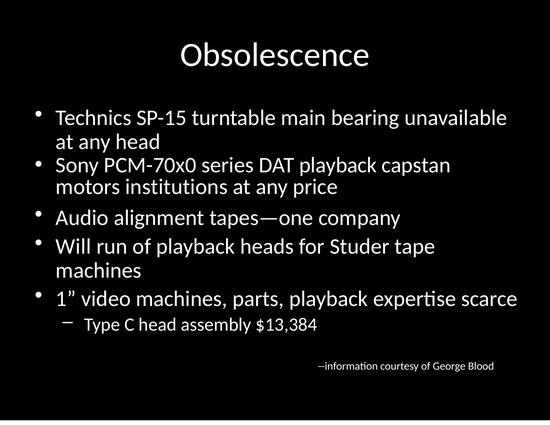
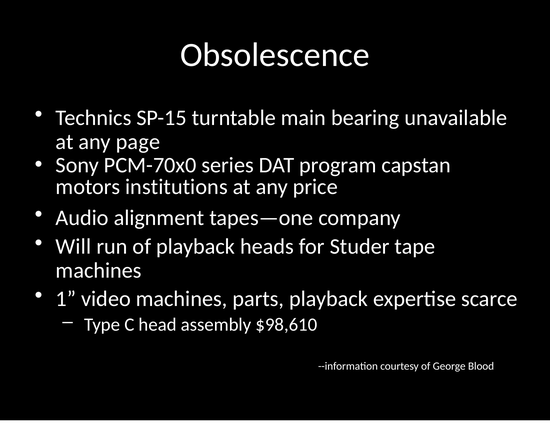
any head: head -> page
DAT playback: playback -> program
$13,384: $13,384 -> $98,610
